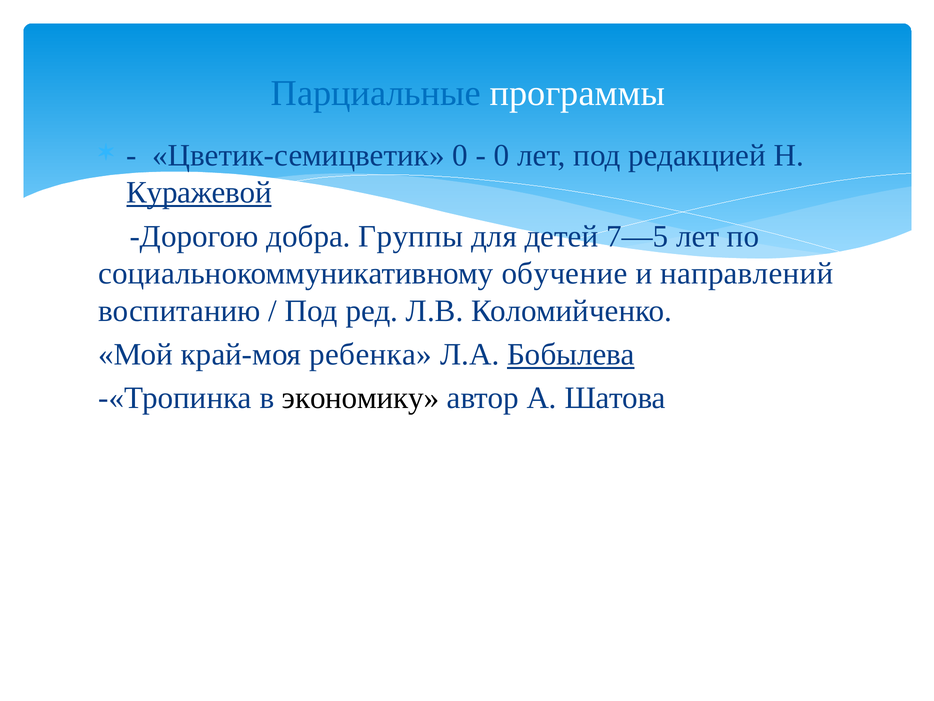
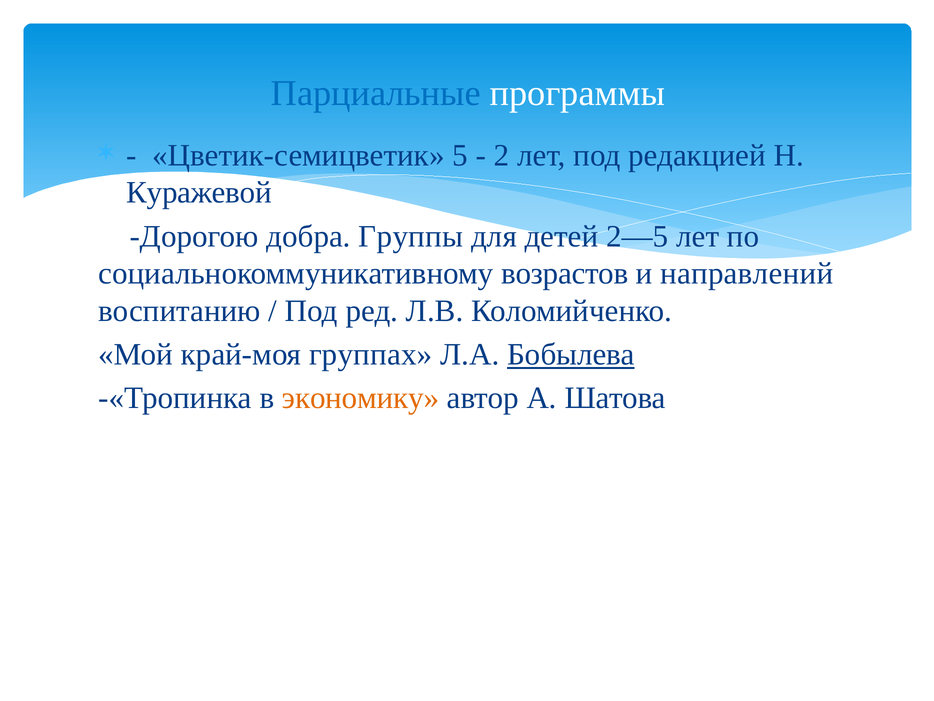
Цветик-семицветик 0: 0 -> 5
0 at (502, 155): 0 -> 2
Куражевой underline: present -> none
7—5: 7—5 -> 2—5
обучение: обучение -> возрастов
ребенка: ребенка -> группах
экономику colour: black -> orange
